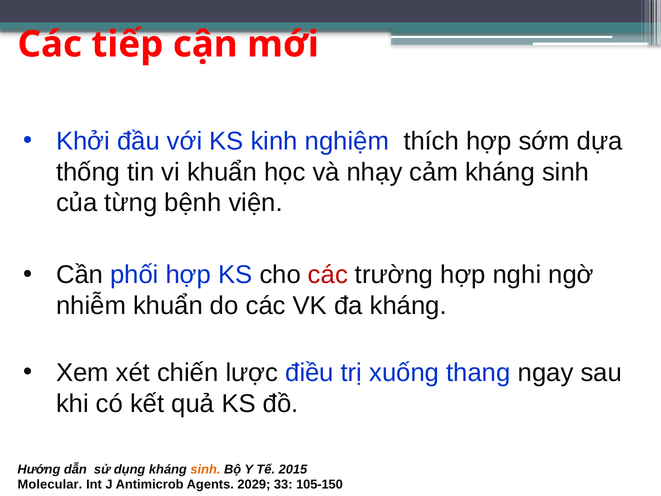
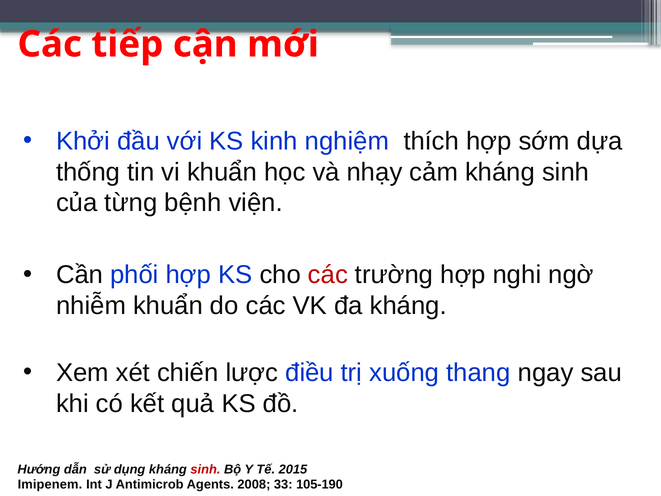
sinh at (205, 469) colour: orange -> red
Molecular: Molecular -> Imipenem
2029: 2029 -> 2008
105-150: 105-150 -> 105-190
